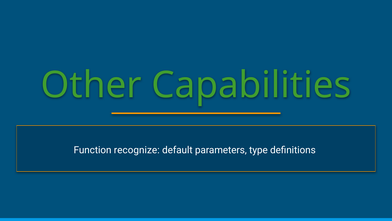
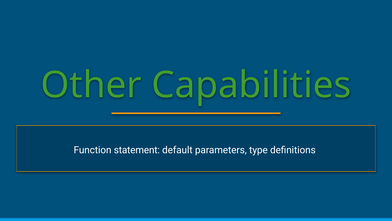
recognize: recognize -> statement
